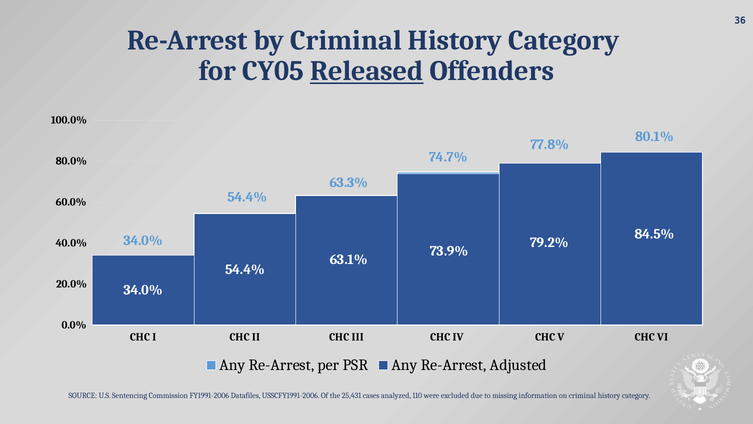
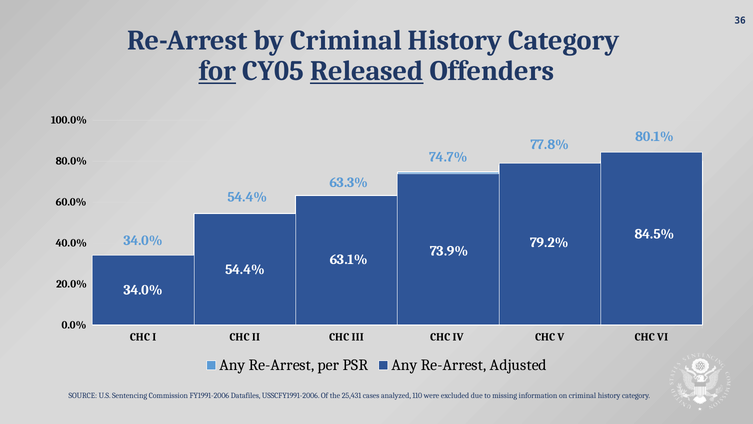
for underline: none -> present
